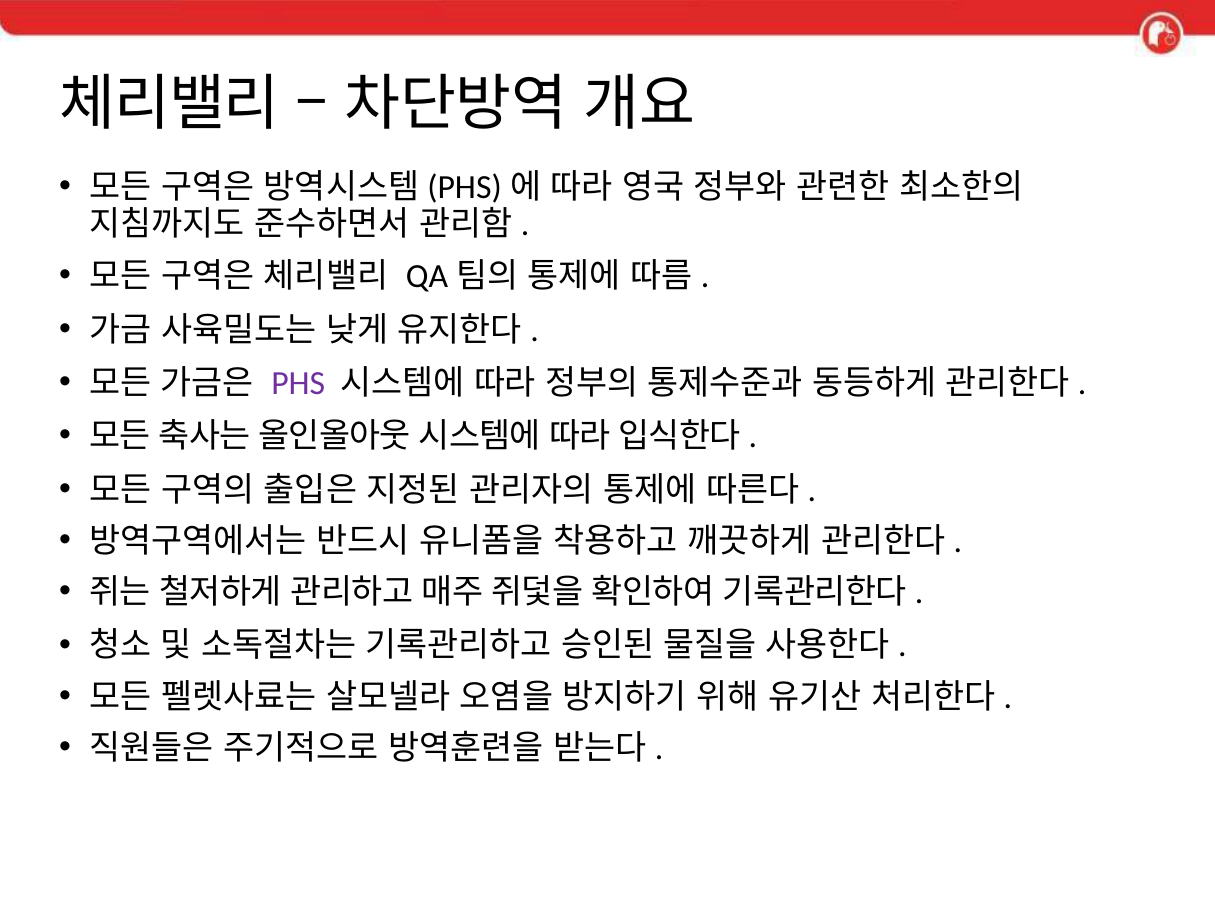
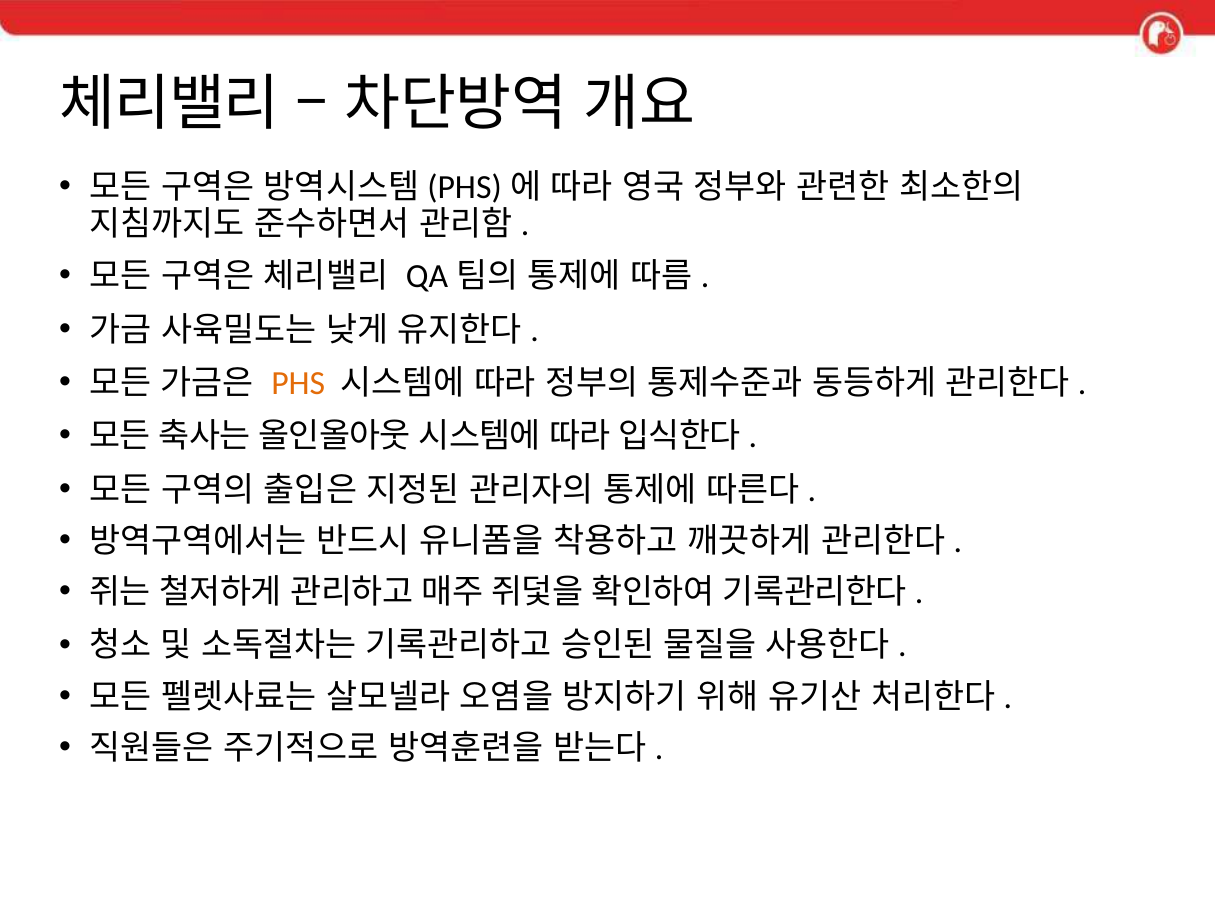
PHS colour: purple -> orange
